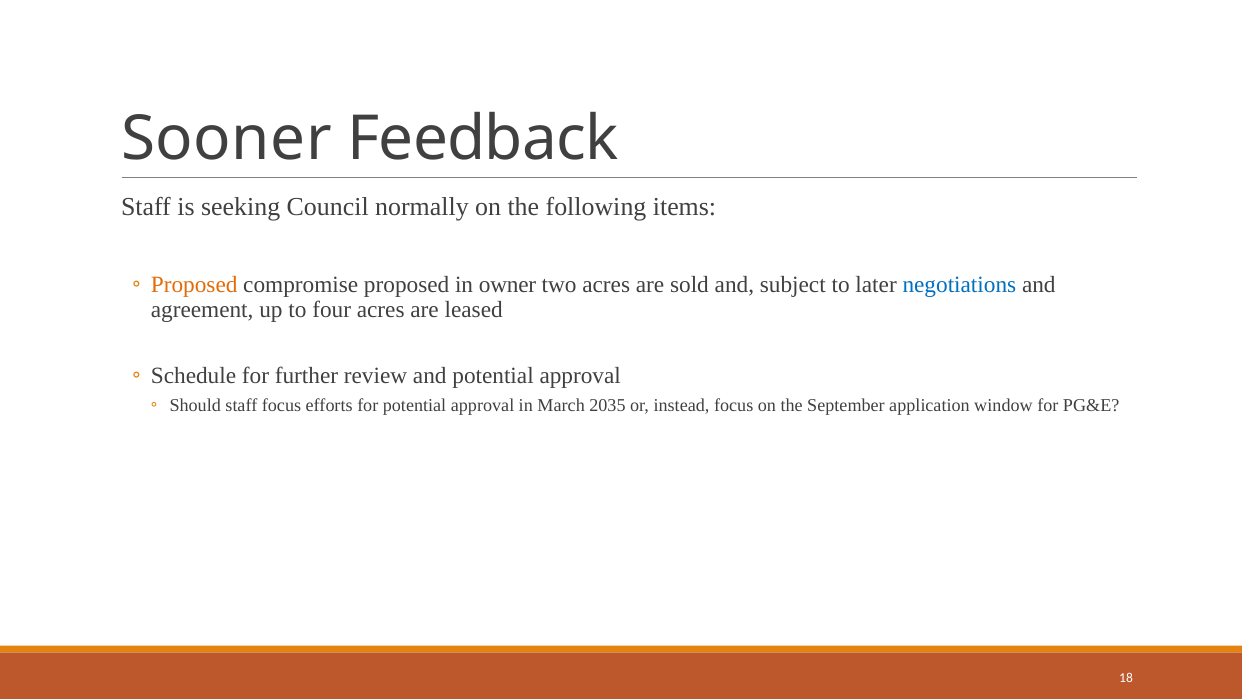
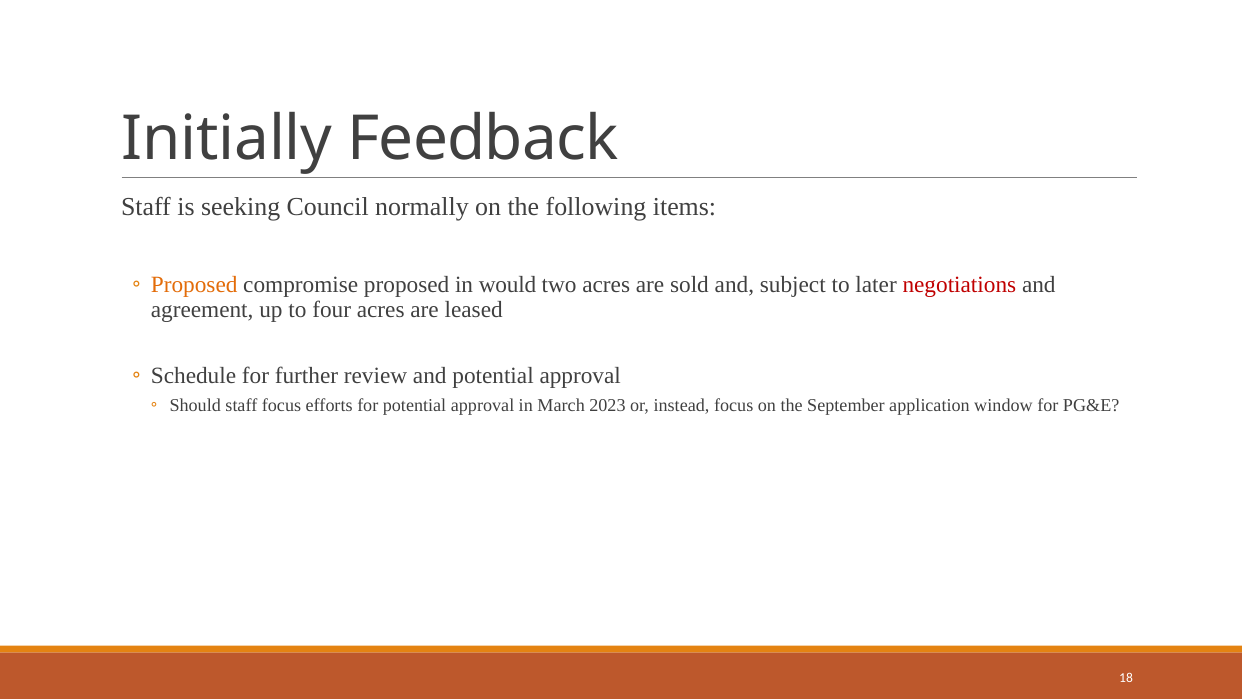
Sooner: Sooner -> Initially
owner: owner -> would
negotiations colour: blue -> red
2035: 2035 -> 2023
